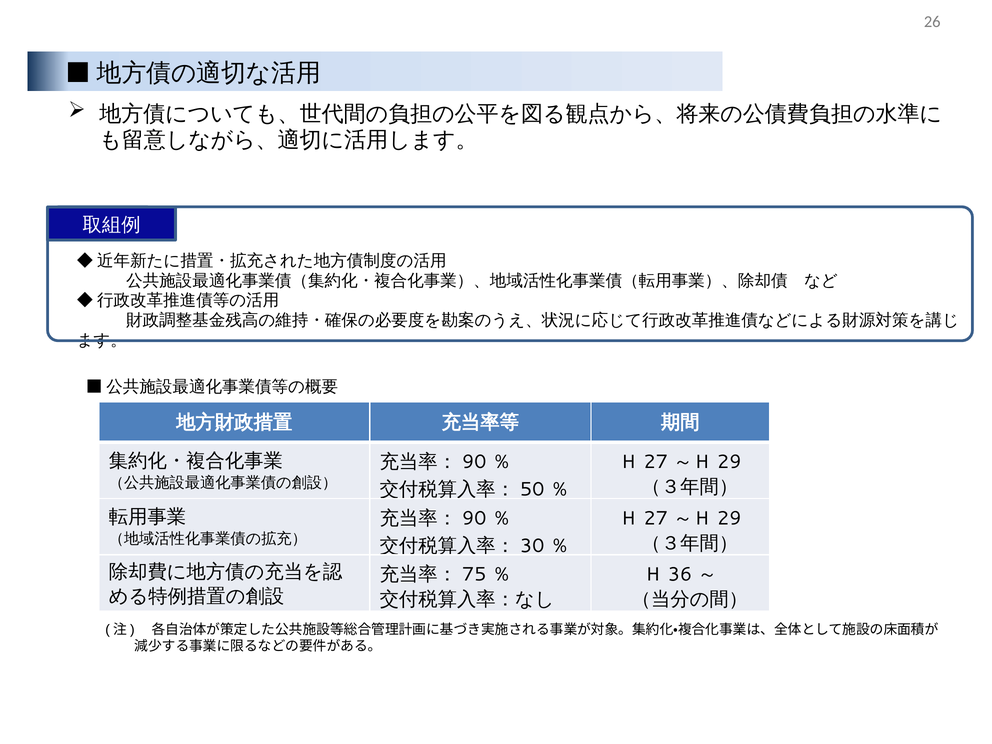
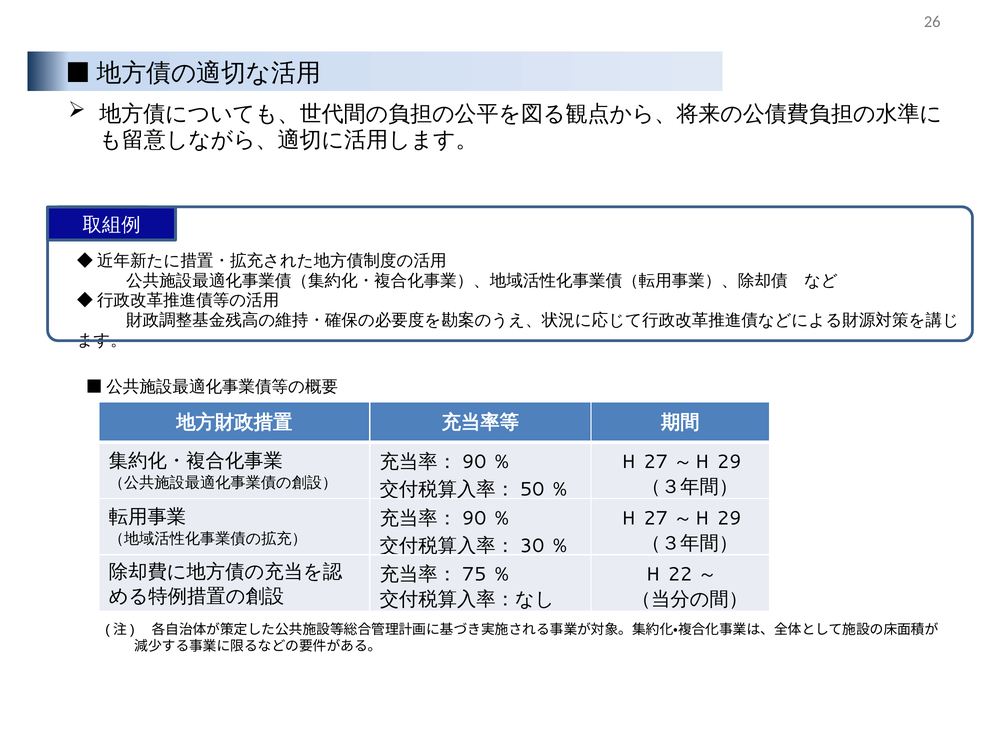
36: 36 -> 22
